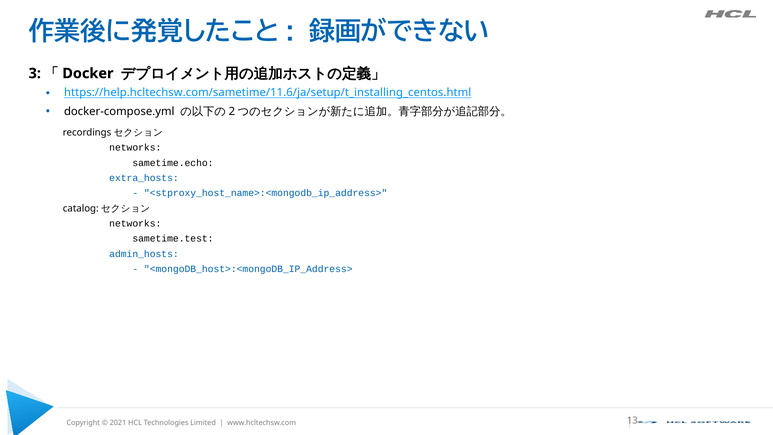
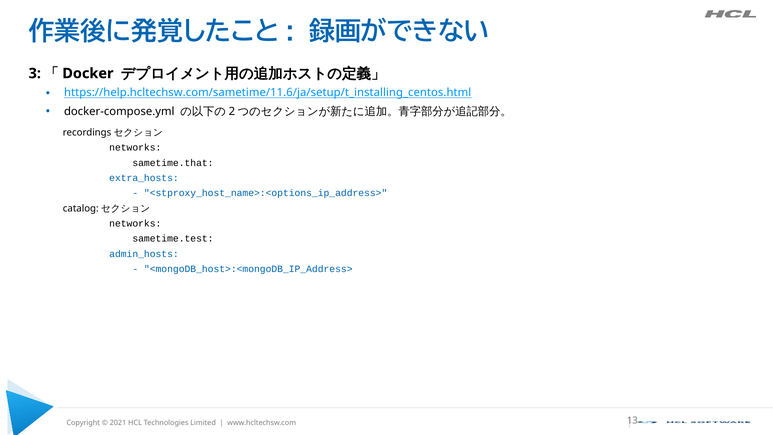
sametime.echo: sametime.echo -> sametime.that
<stproxy_host_name>:<mongodb_ip_address>: <stproxy_host_name>:<mongodb_ip_address> -> <stproxy_host_name>:<options_ip_address>
